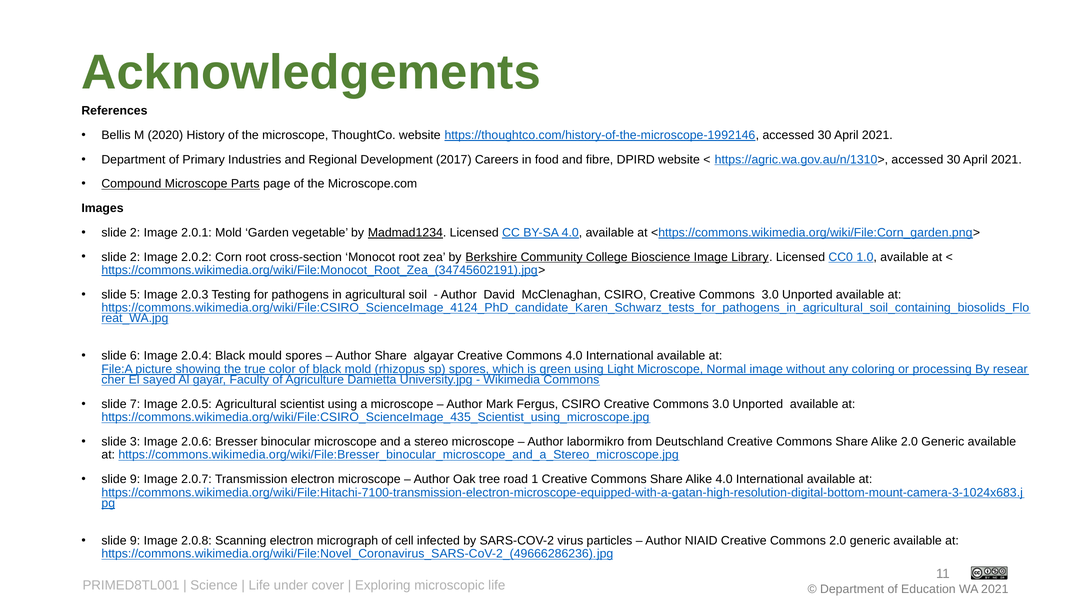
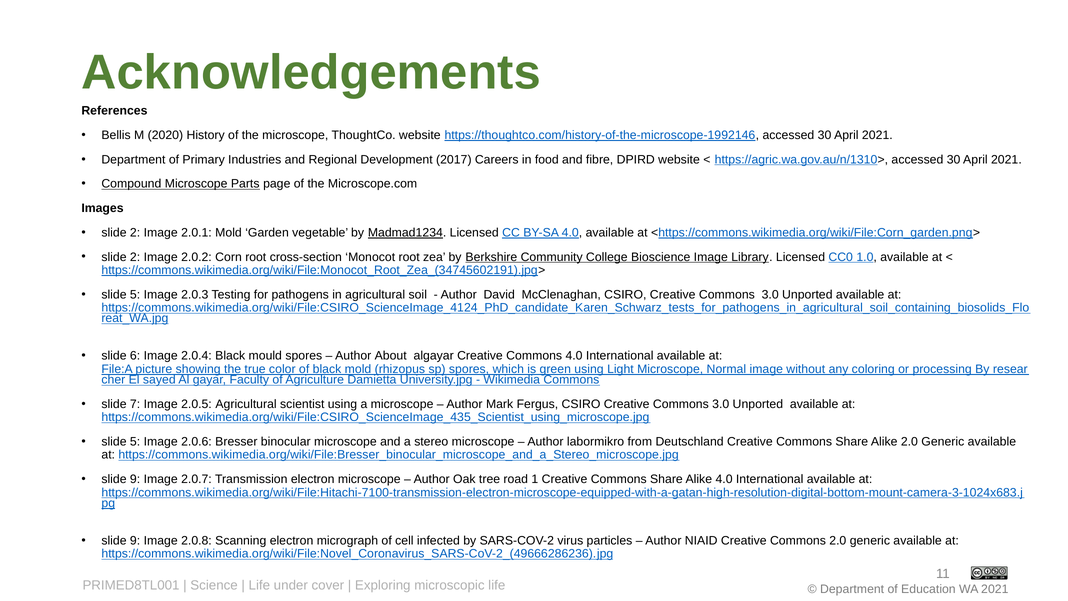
Author Share: Share -> About
3 at (135, 441): 3 -> 5
